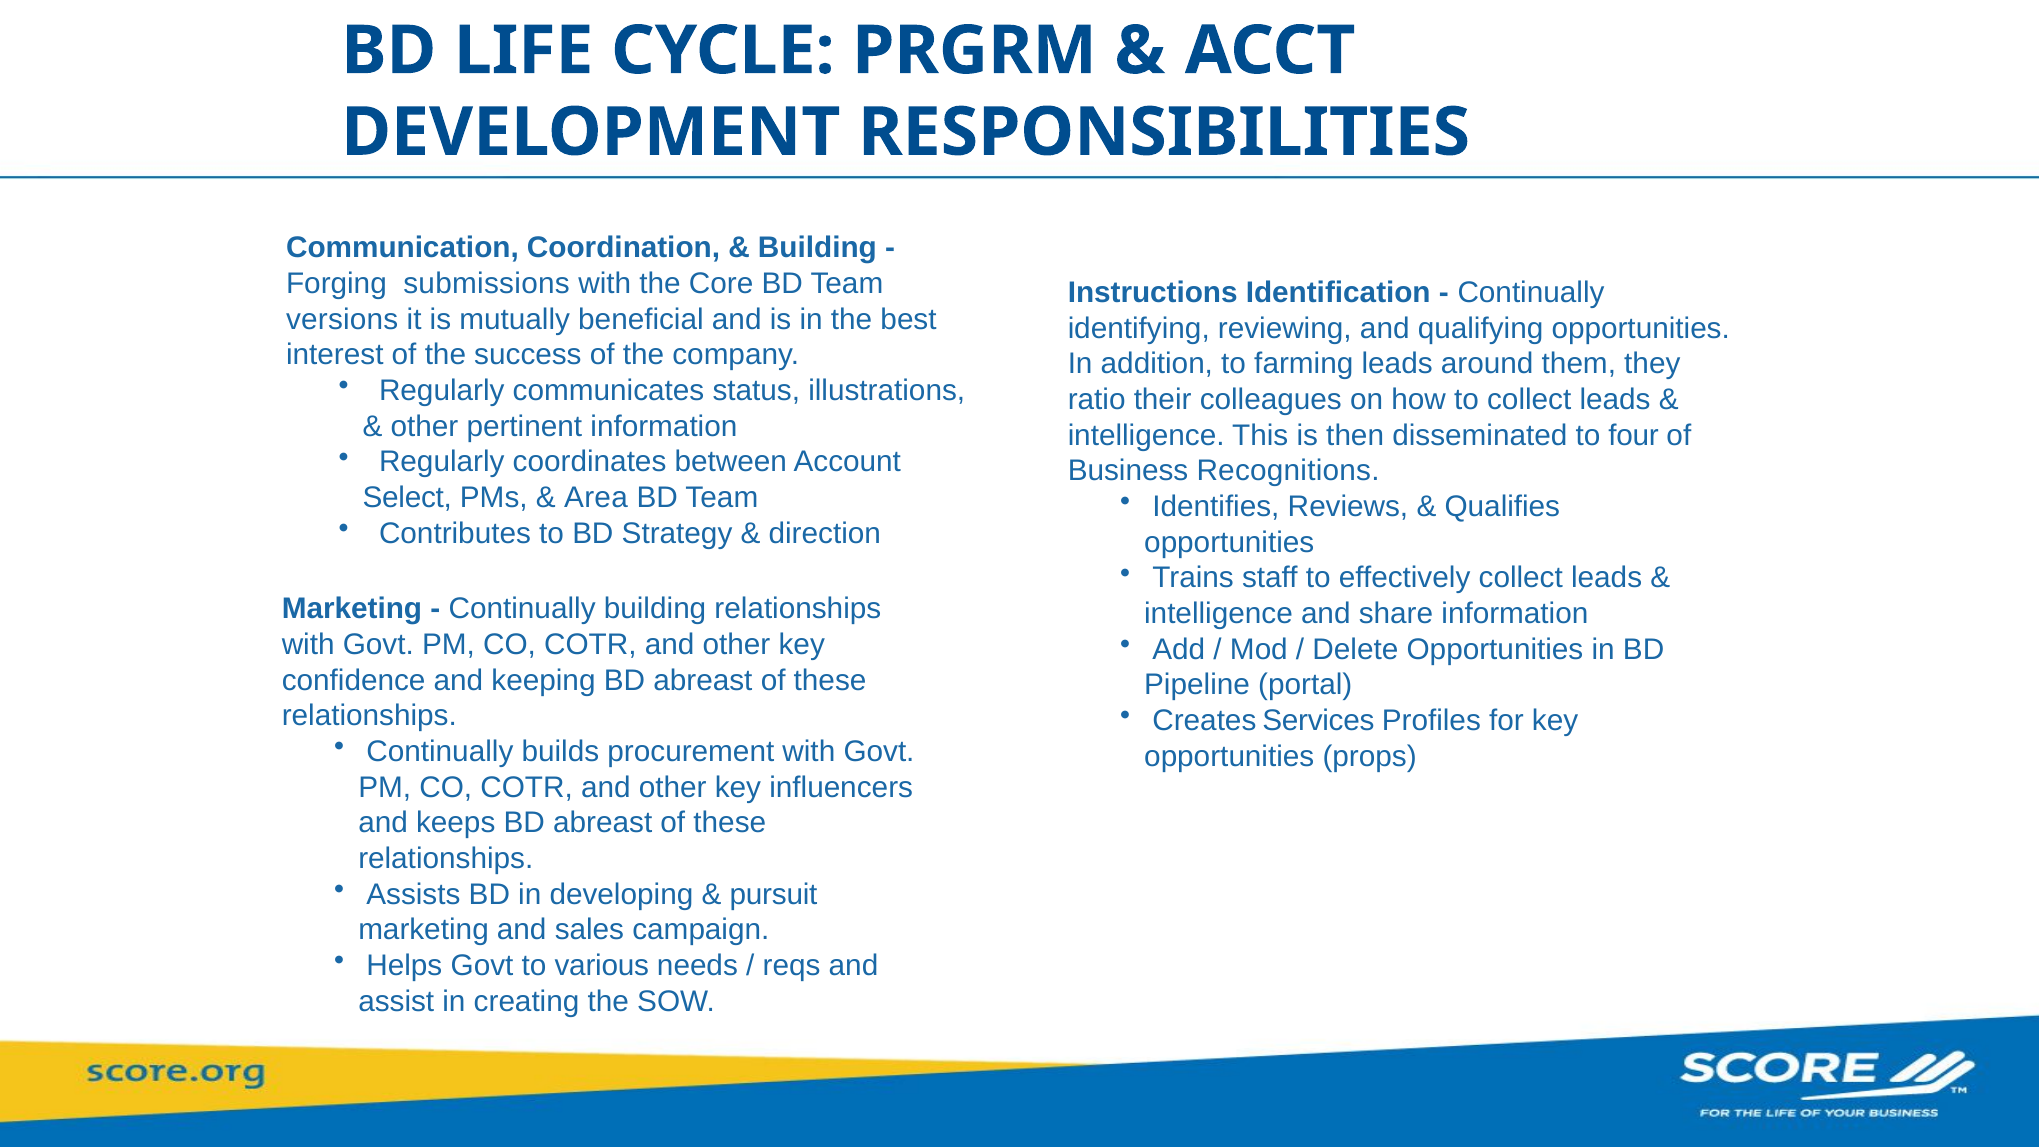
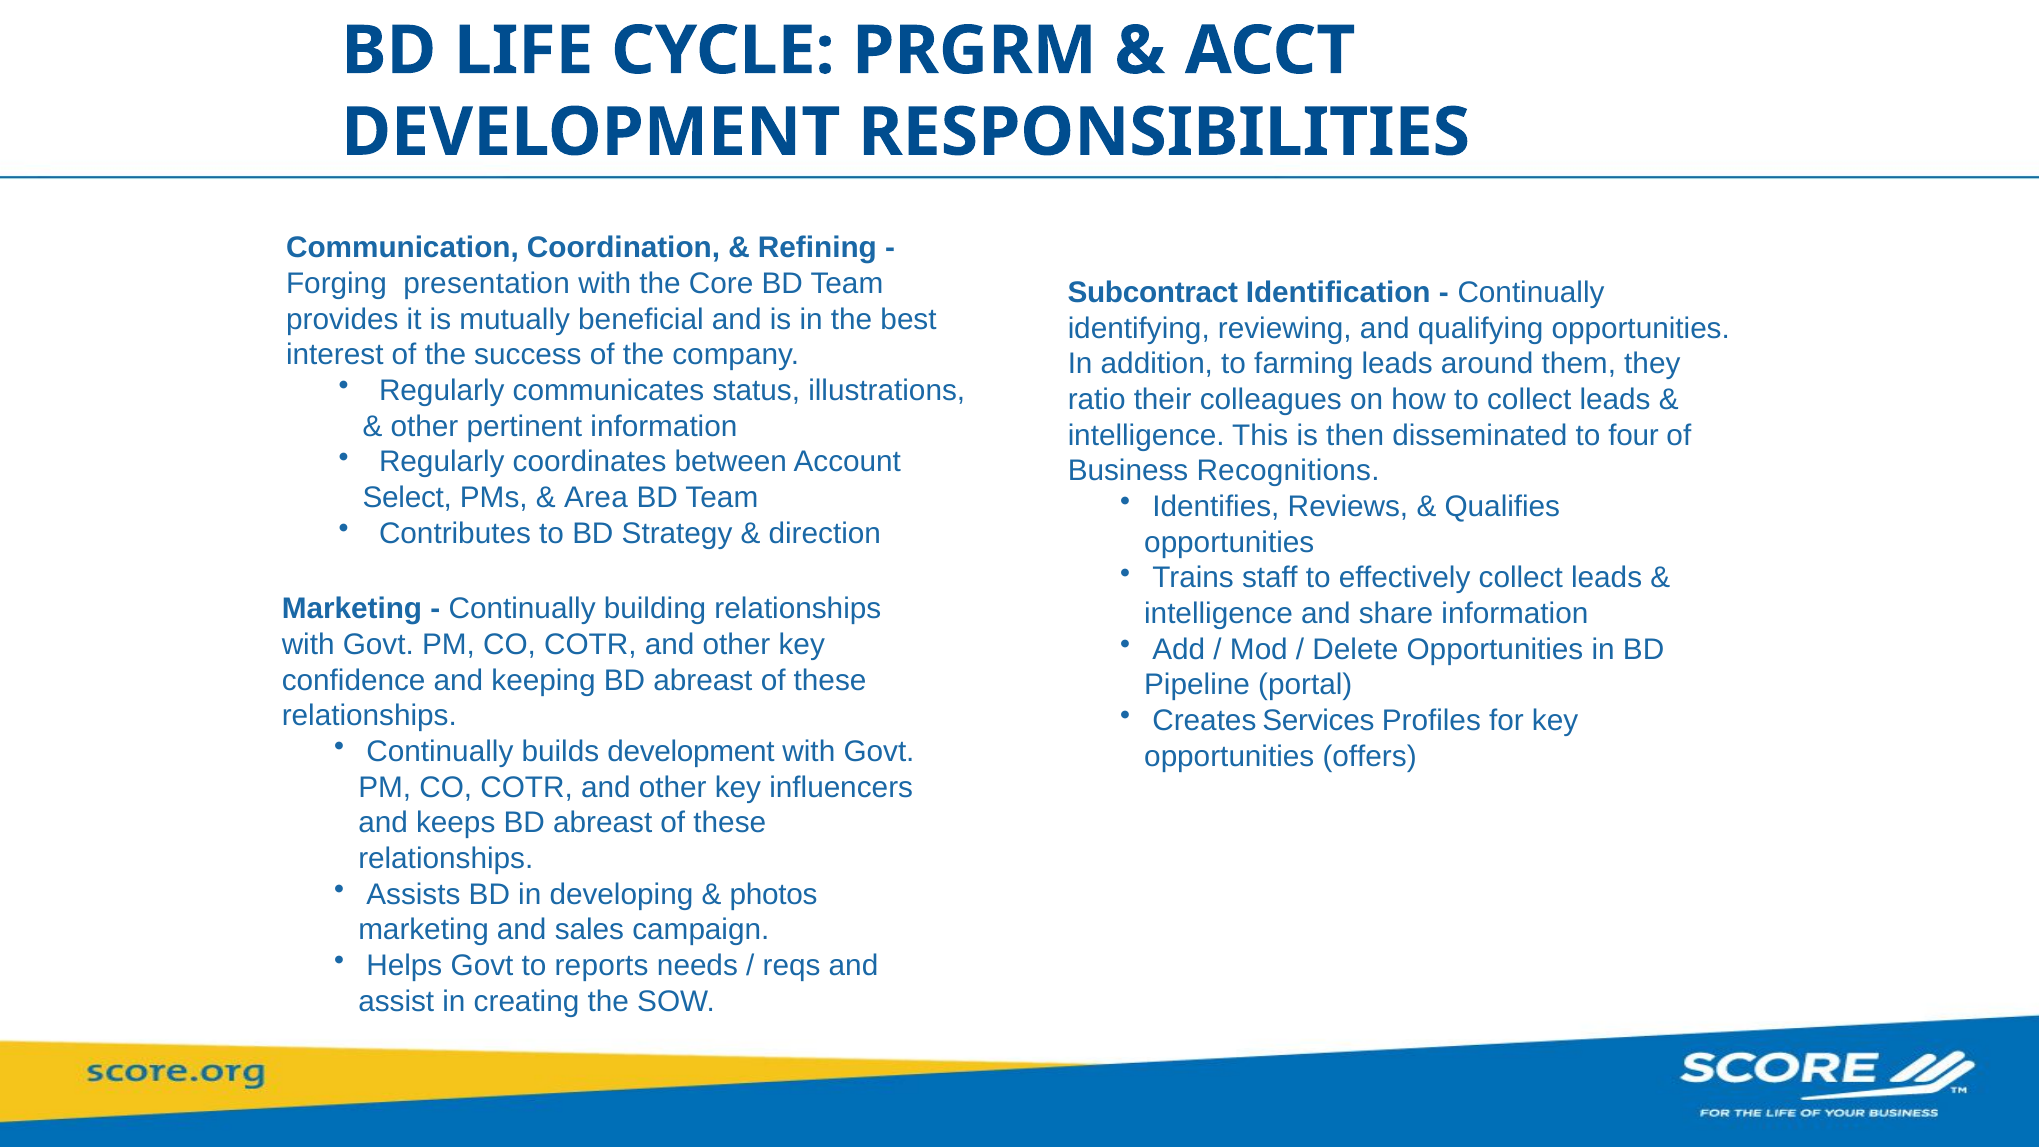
Building at (817, 248): Building -> Refining
submissions: submissions -> presentation
Instructions: Instructions -> Subcontract
versions: versions -> provides
builds procurement: procurement -> development
props: props -> offers
pursuit: pursuit -> photos
various: various -> reports
